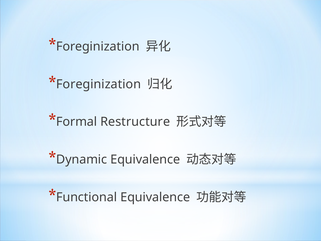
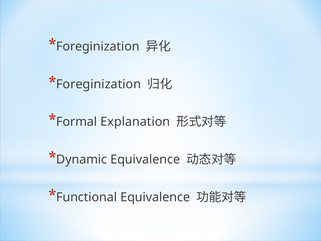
Restructure: Restructure -> Explanation
